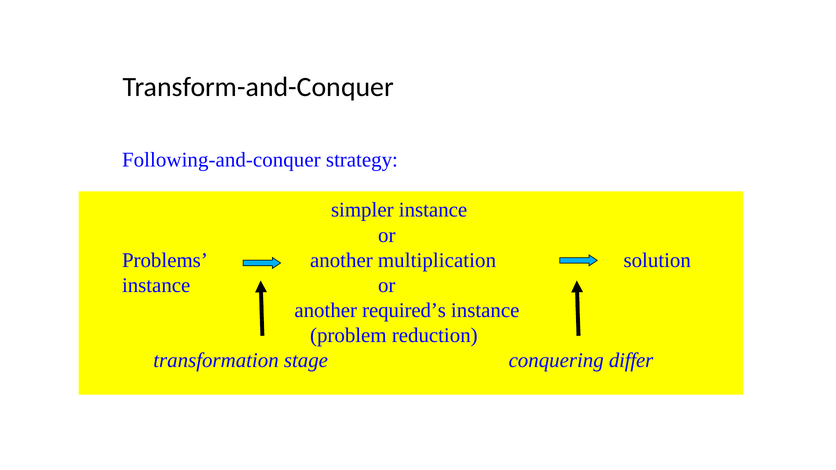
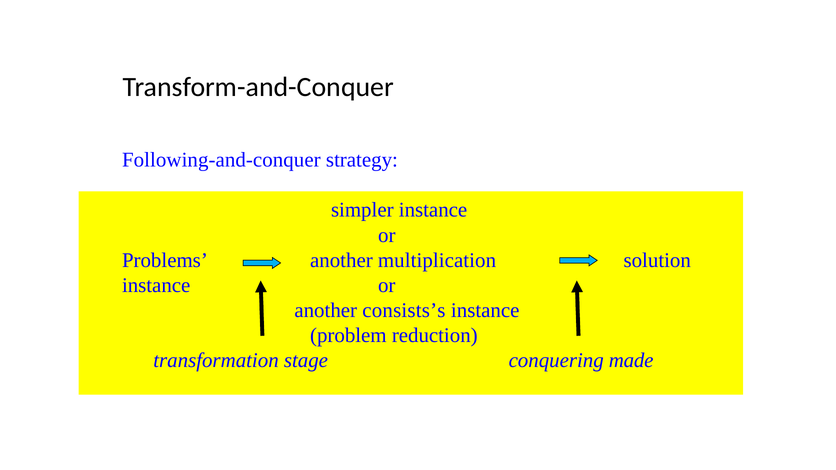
required’s: required’s -> consists’s
differ: differ -> made
